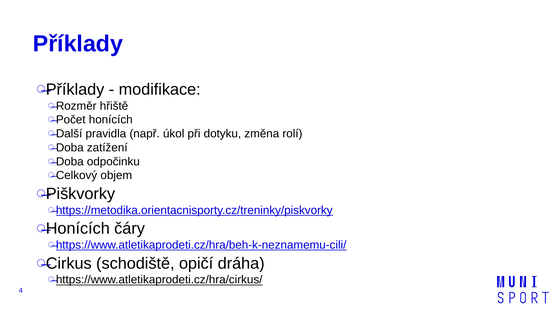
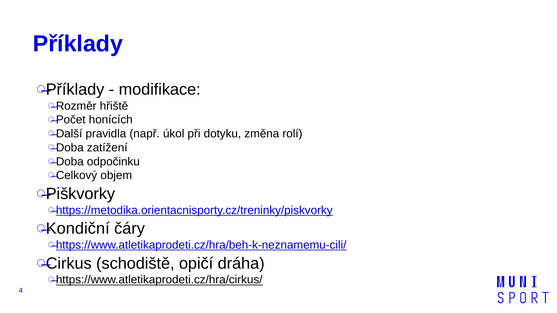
Honících at (78, 229): Honících -> Kondiční
